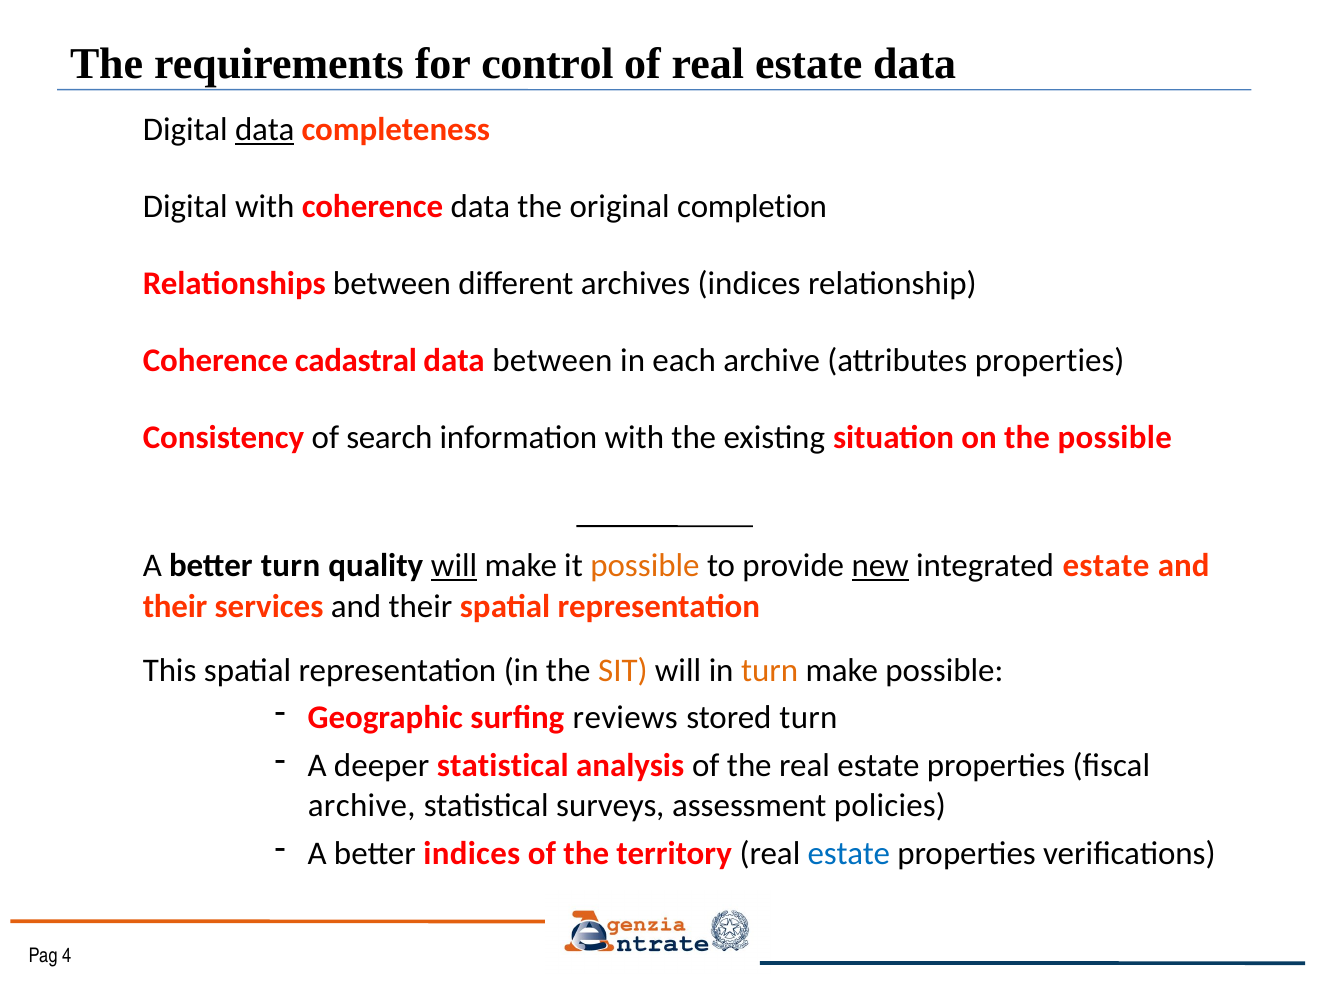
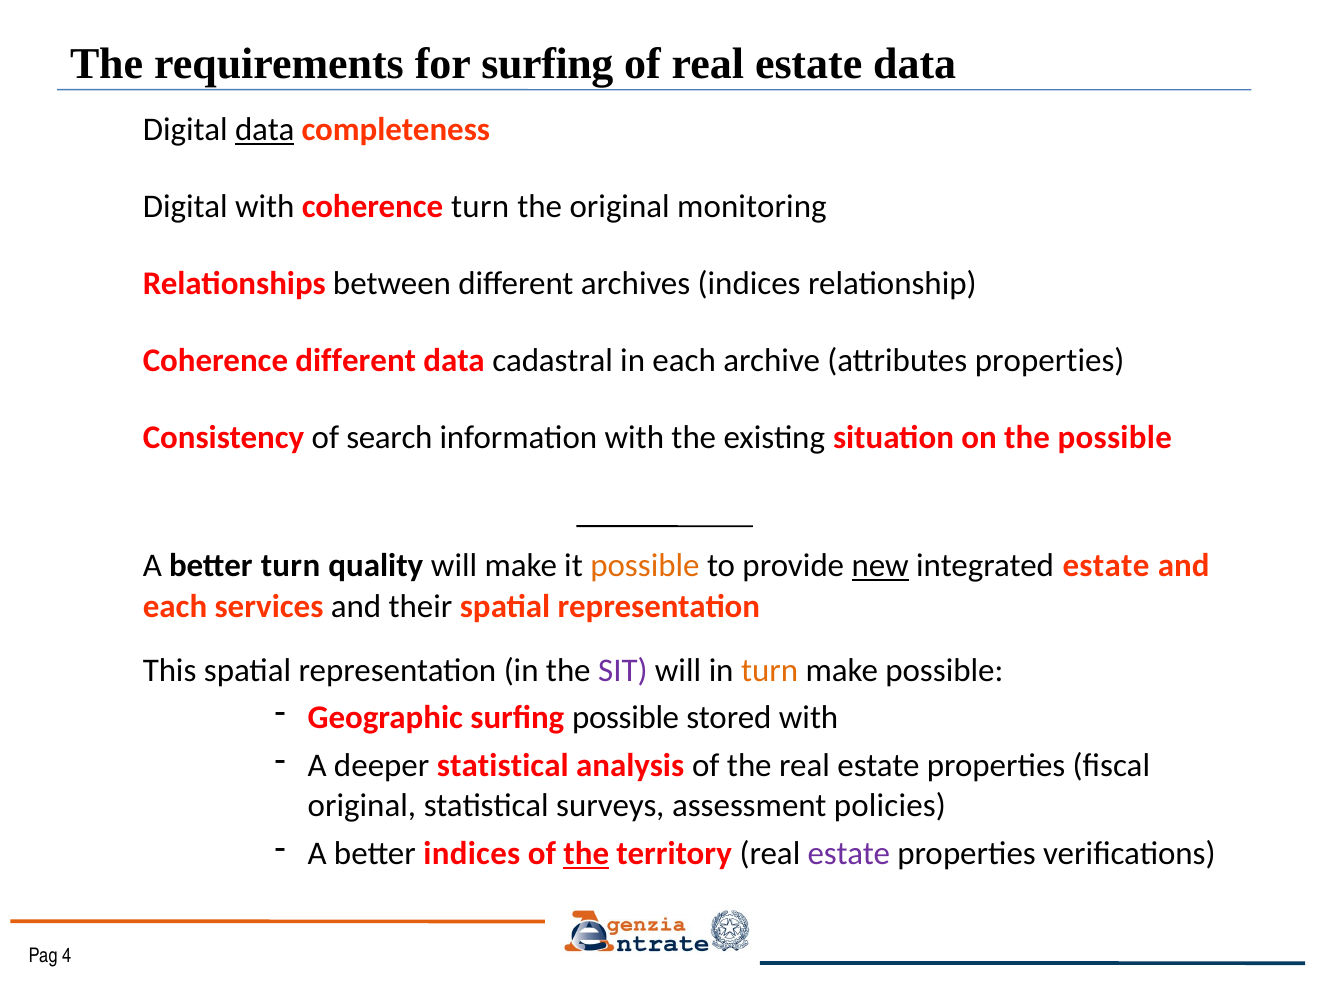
for control: control -> surfing
coherence data: data -> turn
completion: completion -> monitoring
Coherence cadastral: cadastral -> different
data between: between -> cadastral
will at (454, 565) underline: present -> none
their at (175, 606): their -> each
SIT colour: orange -> purple
surfing reviews: reviews -> possible
stored turn: turn -> with
archive at (362, 805): archive -> original
the at (586, 853) underline: none -> present
estate at (849, 853) colour: blue -> purple
